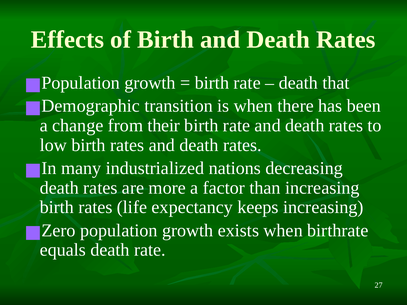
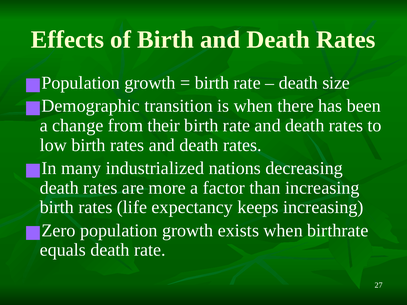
that: that -> size
